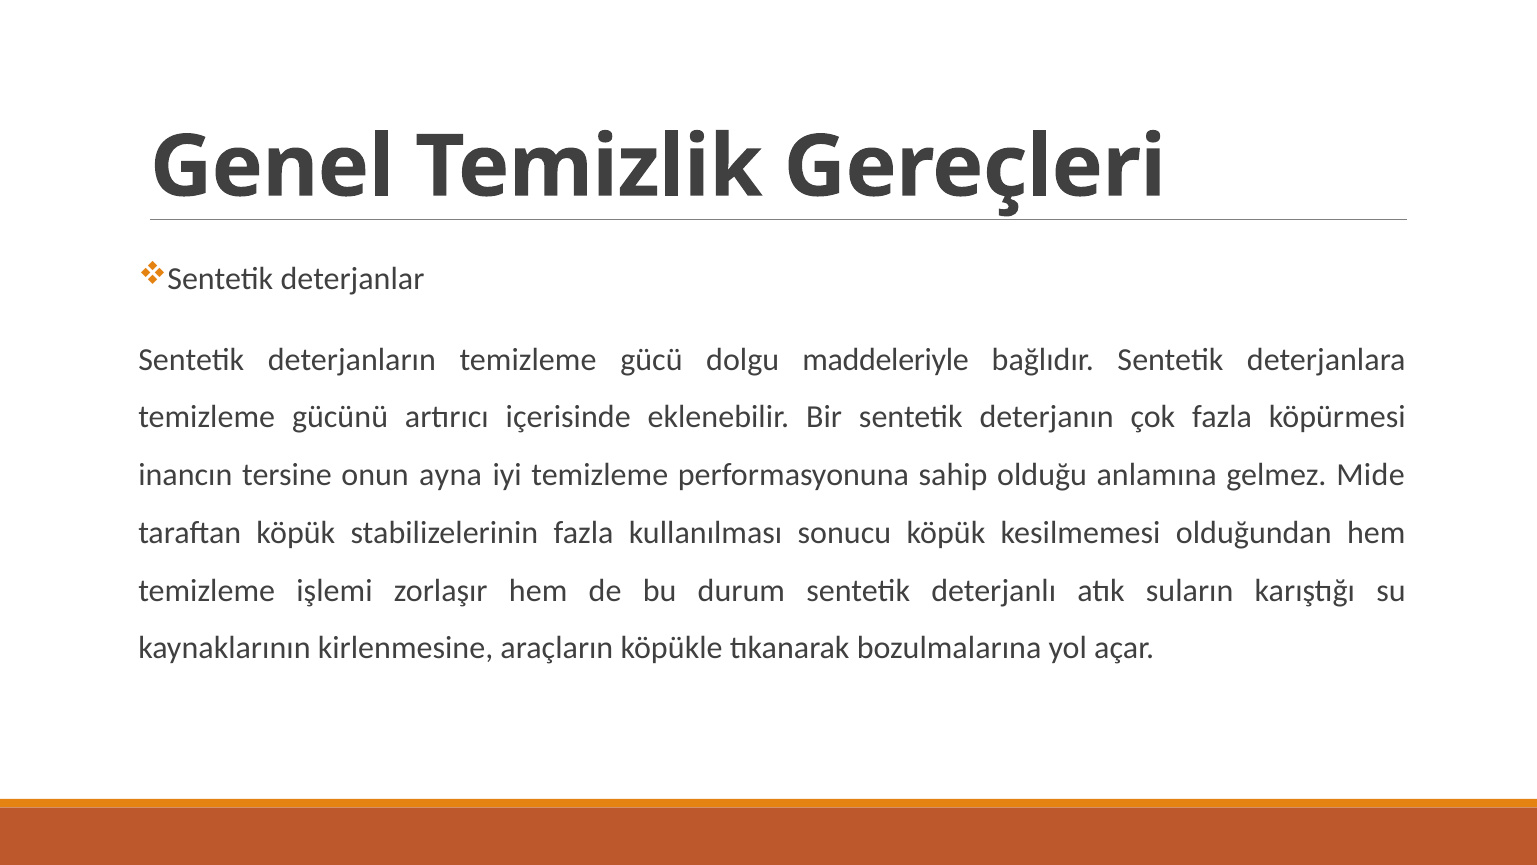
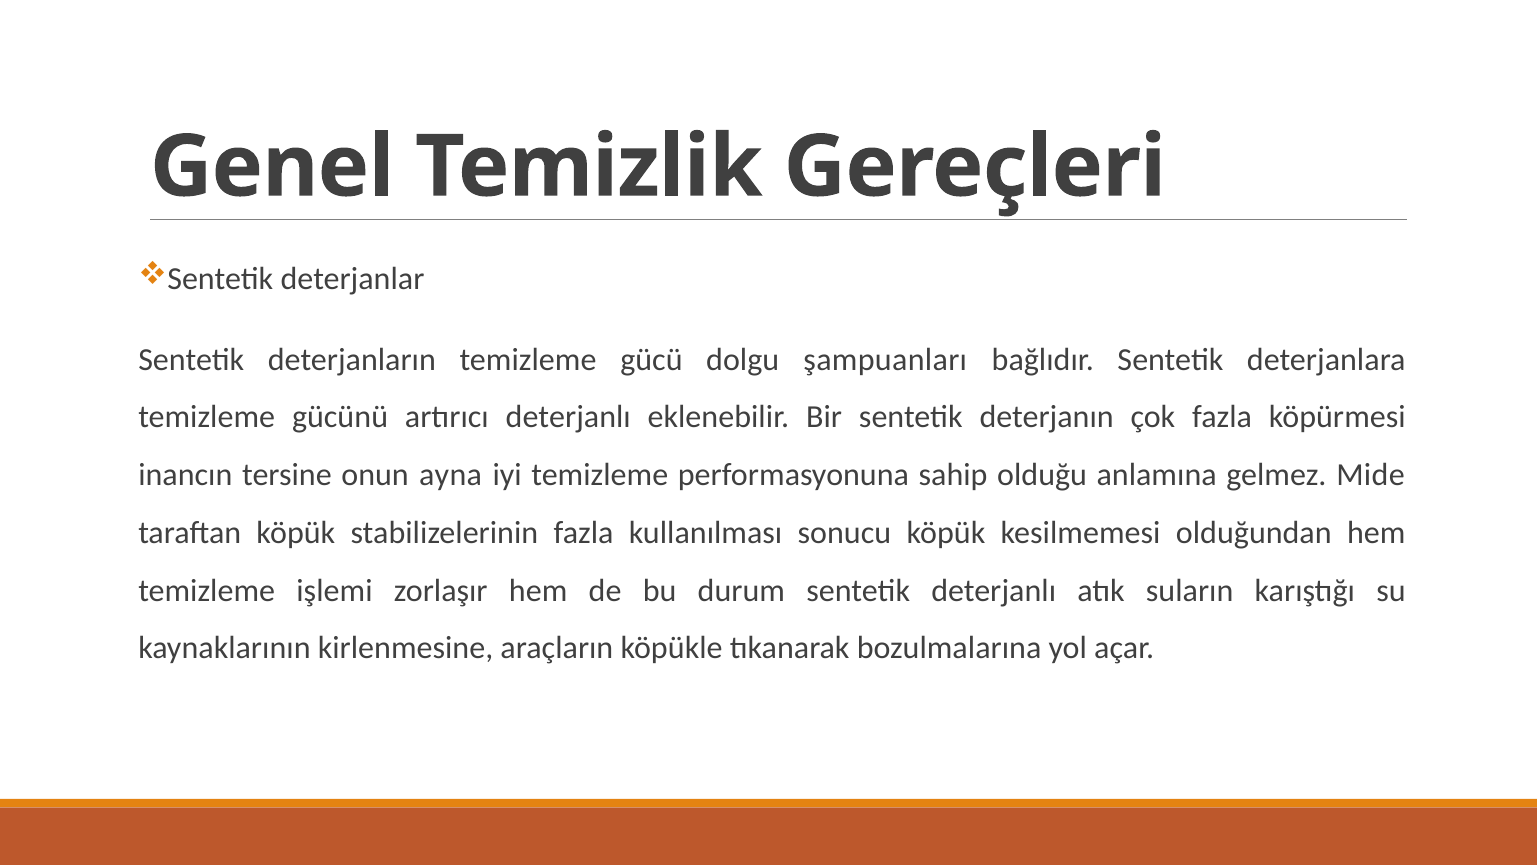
maddeleriyle: maddeleriyle -> şampuanları
artırıcı içerisinde: içerisinde -> deterjanlı
